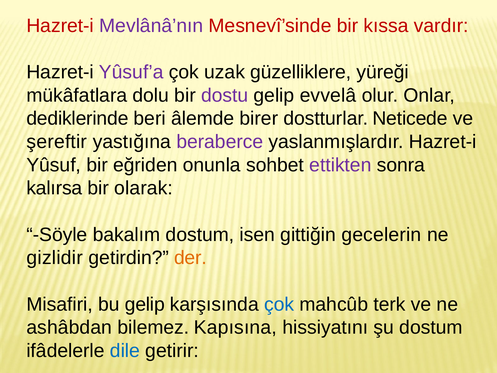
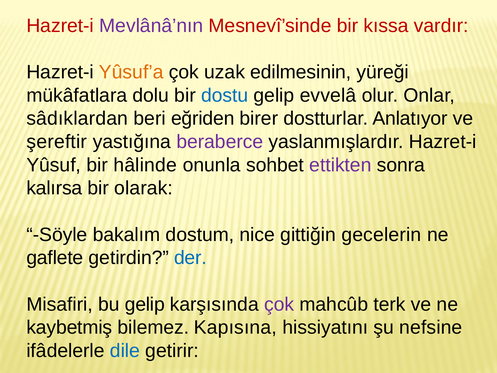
Yûsuf’a colour: purple -> orange
güzelliklere: güzelliklere -> edilmesinin
dostu colour: purple -> blue
dediklerinde: dediklerinde -> sâdıklardan
âlemde: âlemde -> eğriden
Neticede: Neticede -> Anlatıyor
eğriden: eğriden -> hâlinde
isen: isen -> nice
gizlidir: gizlidir -> gaflete
der colour: orange -> blue
çok at (279, 304) colour: blue -> purple
ashâbdan: ashâbdan -> kaybetmiş
şu dostum: dostum -> nefsine
